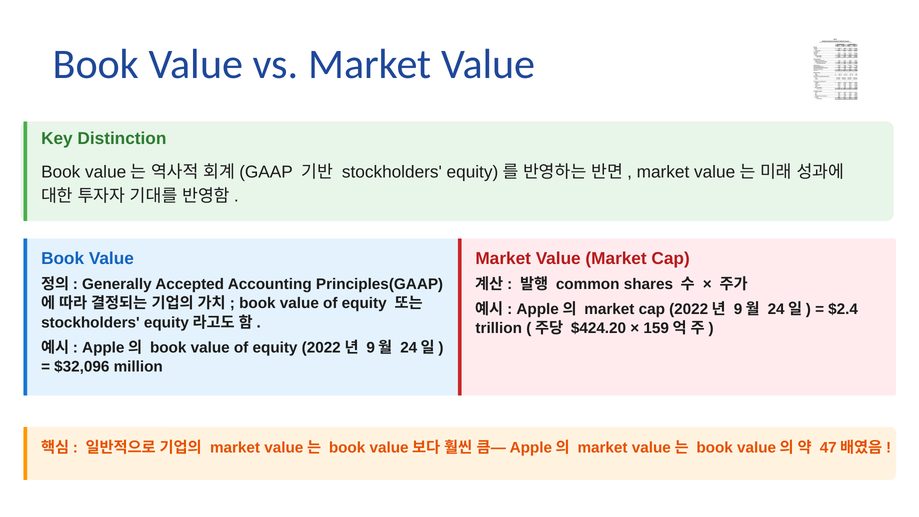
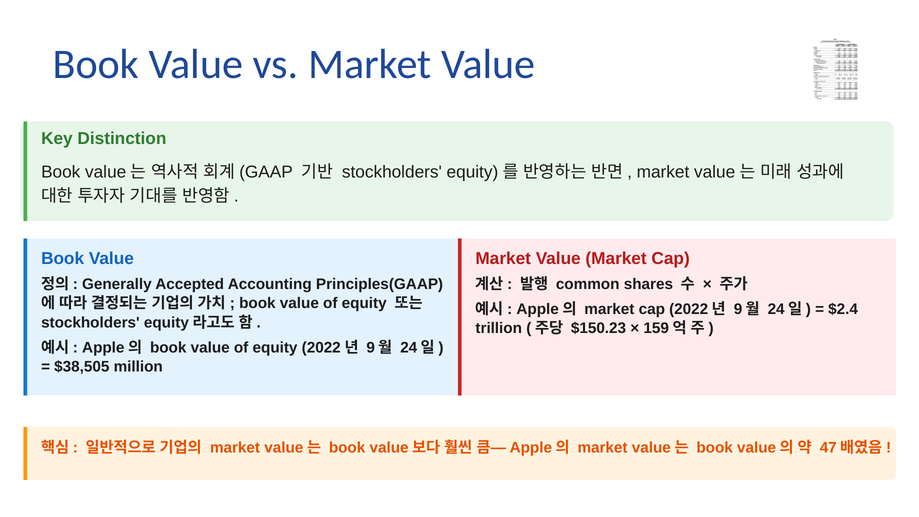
$424.20: $424.20 -> $150.23
$32,096: $32,096 -> $38,505
